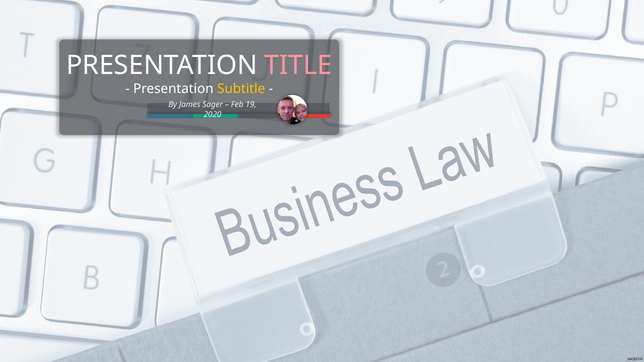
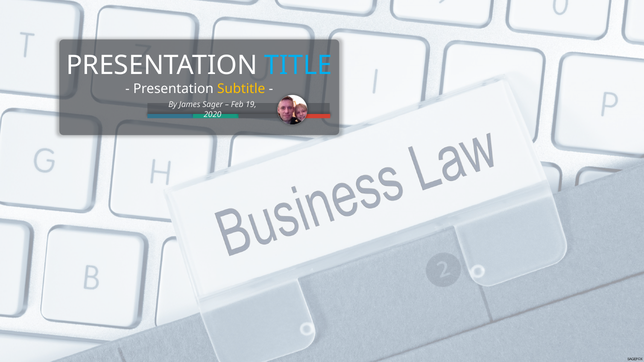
TITLE colour: pink -> light blue
